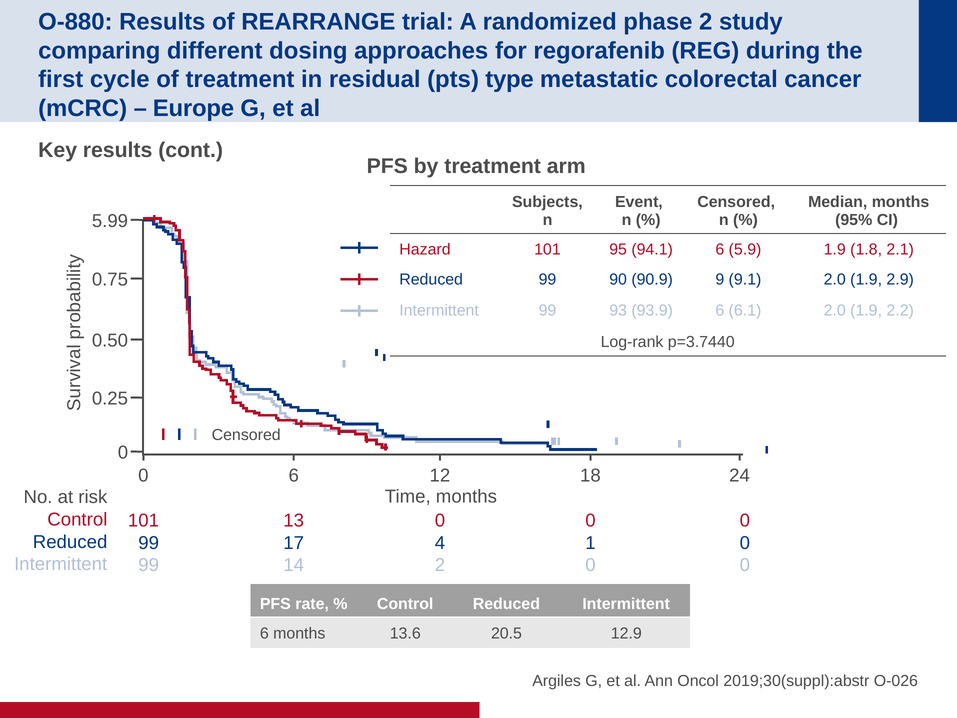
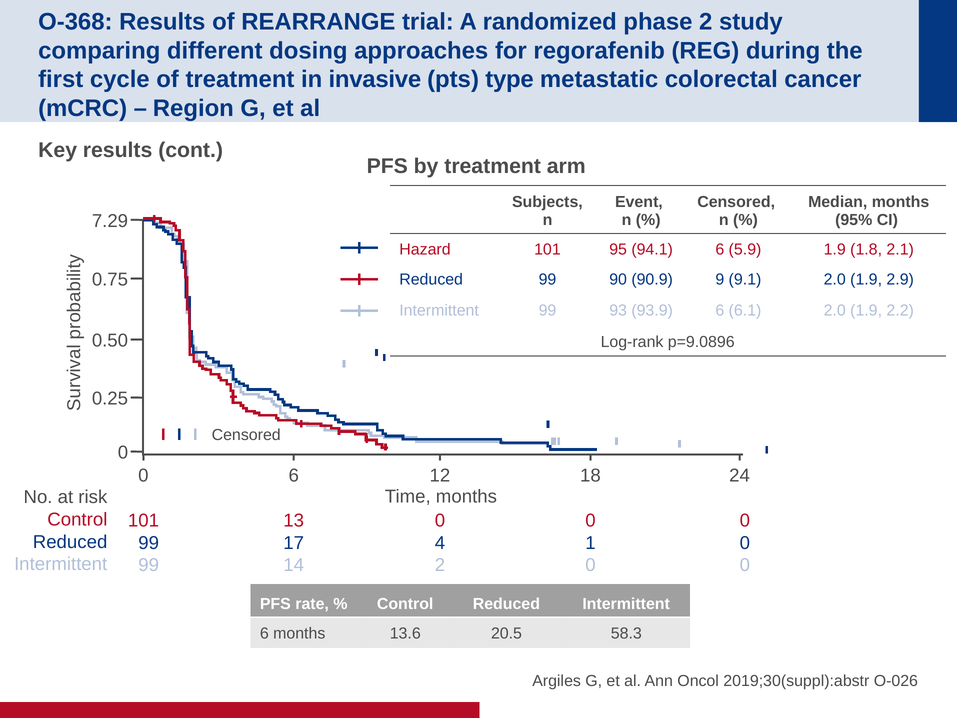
O-880: O-880 -> O-368
residual: residual -> invasive
Europe: Europe -> Region
5.99: 5.99 -> 7.29
p=3.7440: p=3.7440 -> p=9.0896
12.9: 12.9 -> 58.3
